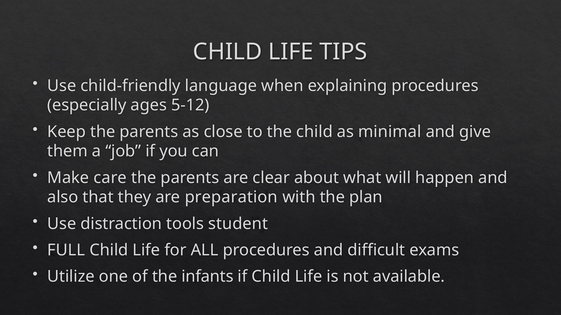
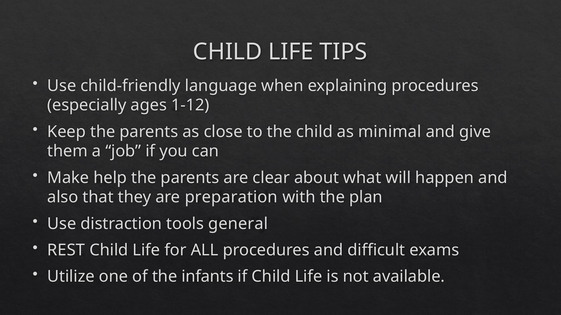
5-12: 5-12 -> 1-12
care: care -> help
student: student -> general
FULL: FULL -> REST
